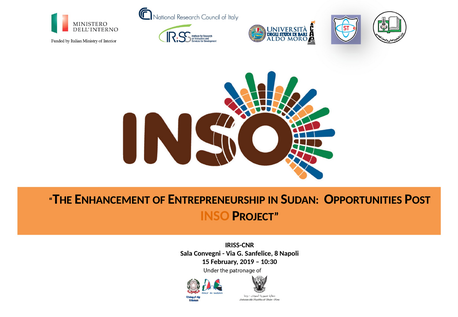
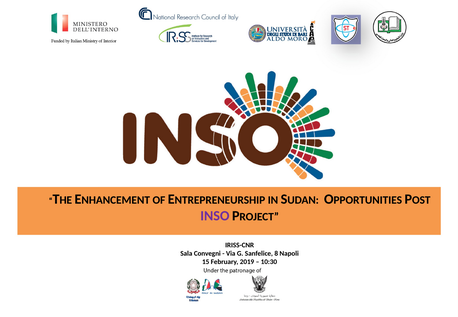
INSO colour: orange -> purple
